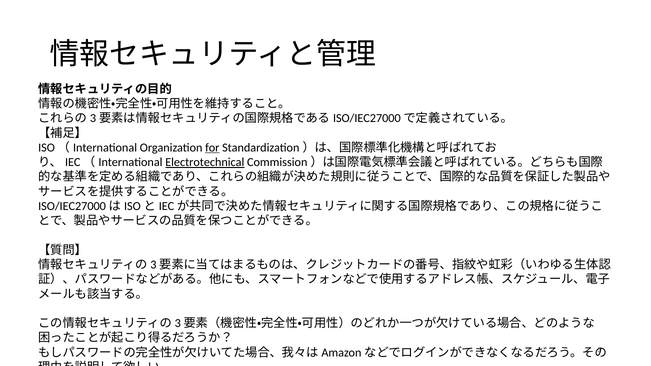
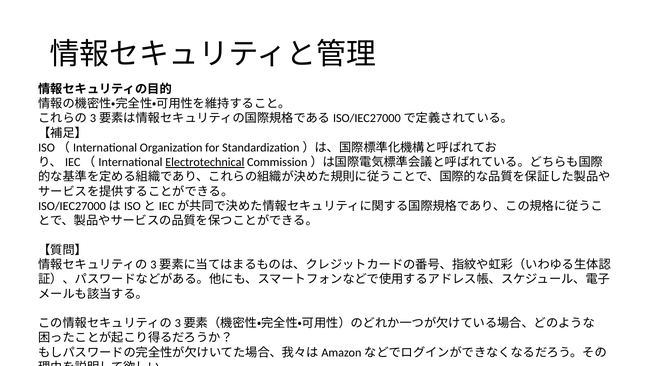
for underline: present -> none
